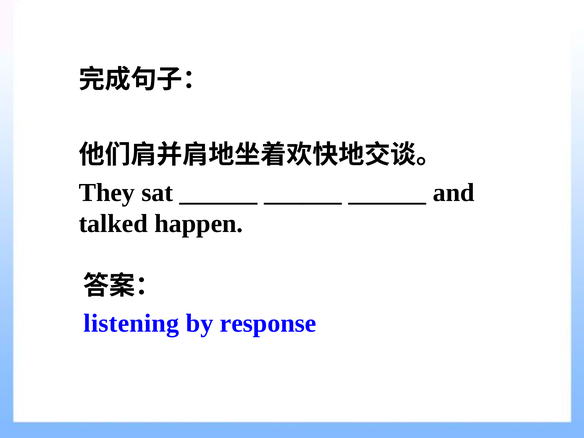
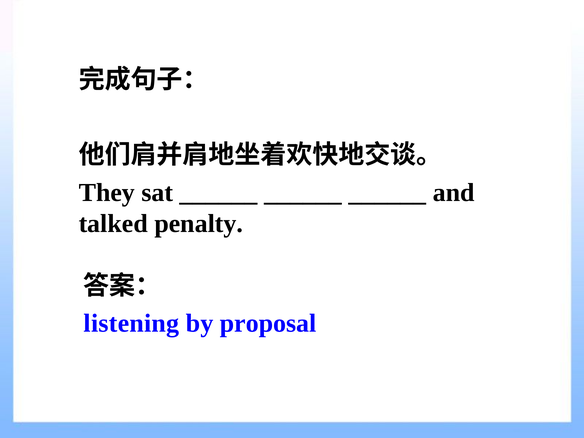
happen: happen -> penalty
response: response -> proposal
